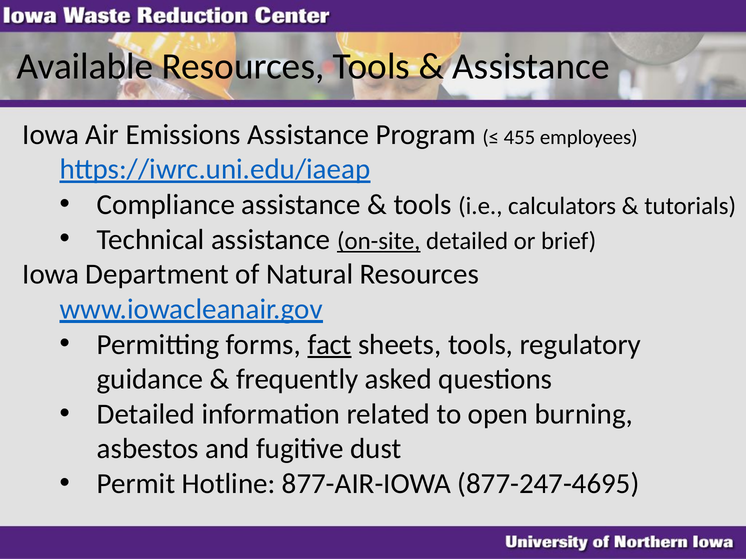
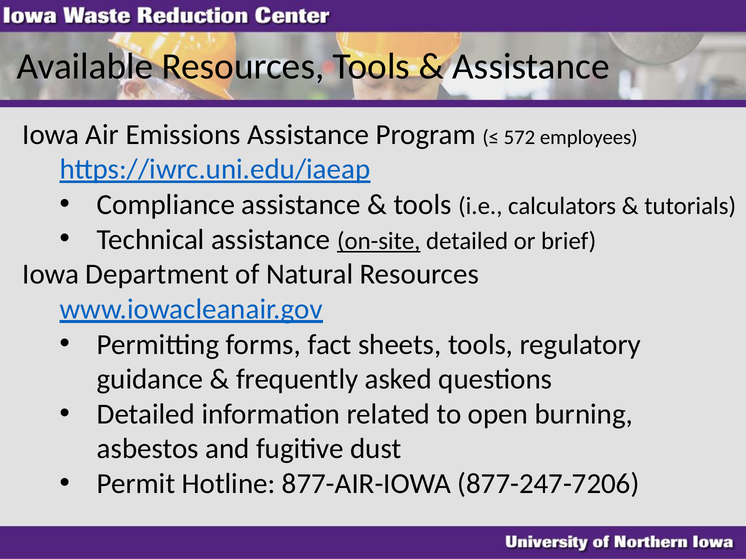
455: 455 -> 572
fact underline: present -> none
877-247-4695: 877-247-4695 -> 877-247-7206
